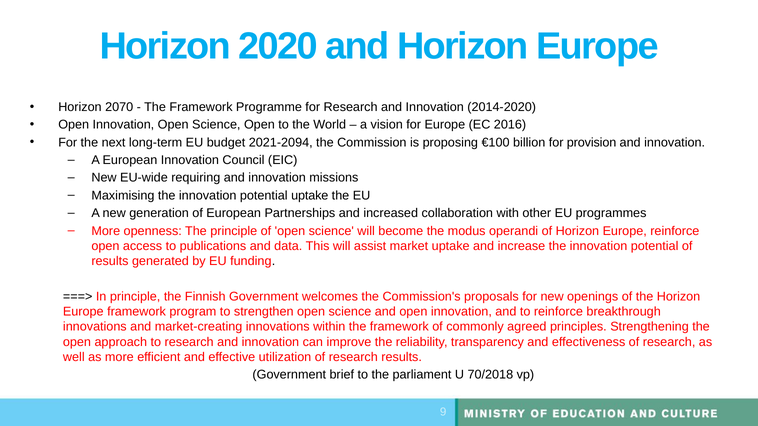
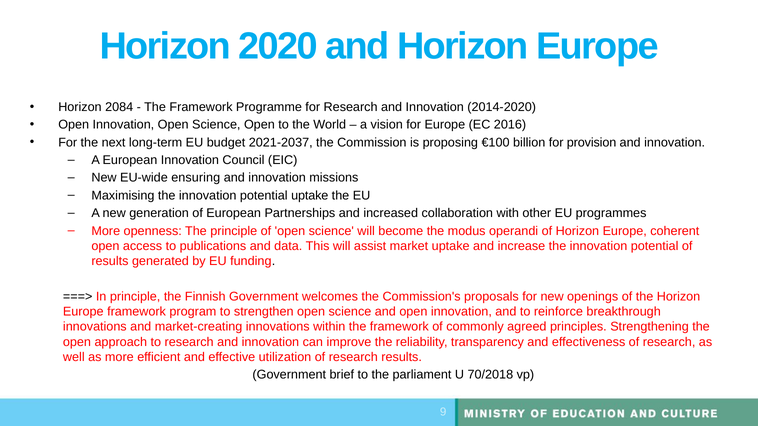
2070: 2070 -> 2084
2021-2094: 2021-2094 -> 2021-2037
requiring: requiring -> ensuring
Europe reinforce: reinforce -> coherent
